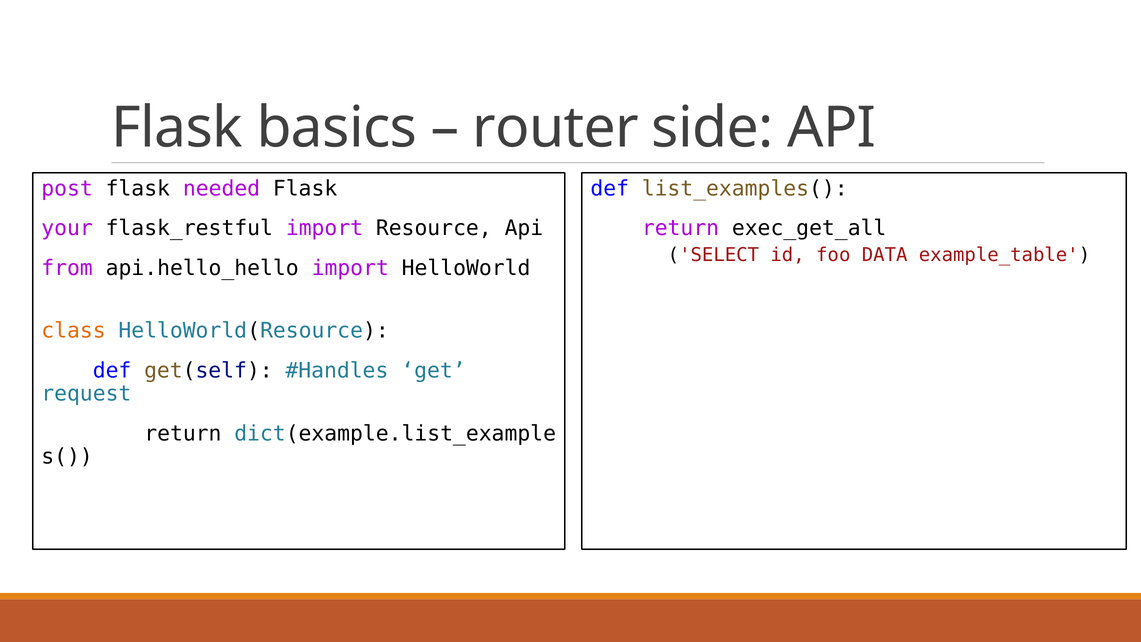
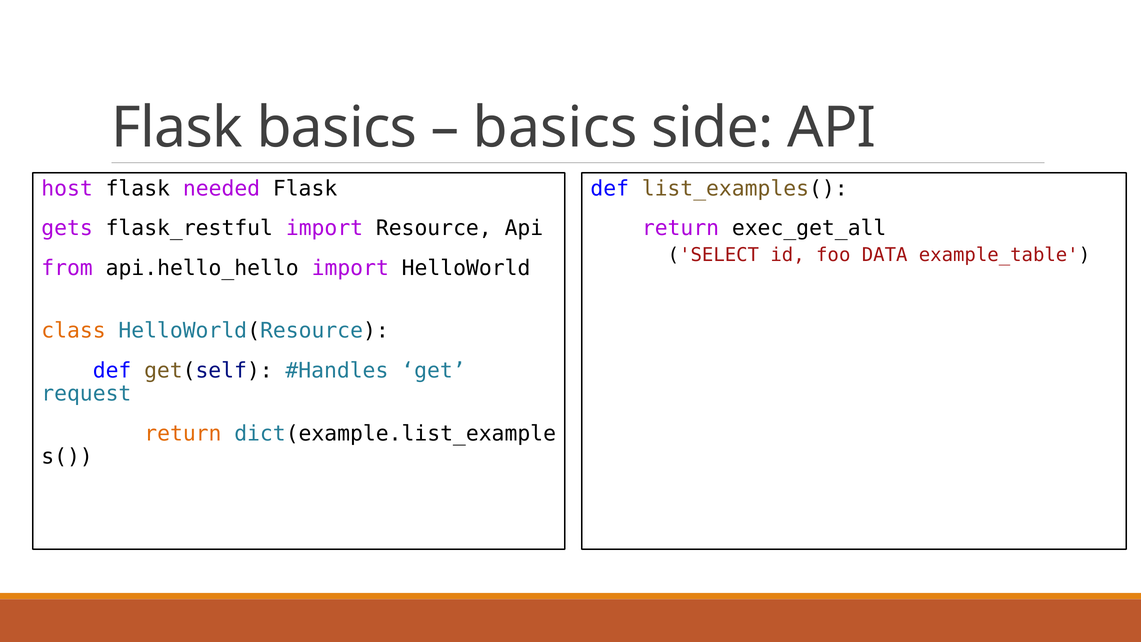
router at (556, 128): router -> basics
post: post -> host
your: your -> gets
return at (183, 433) colour: black -> orange
